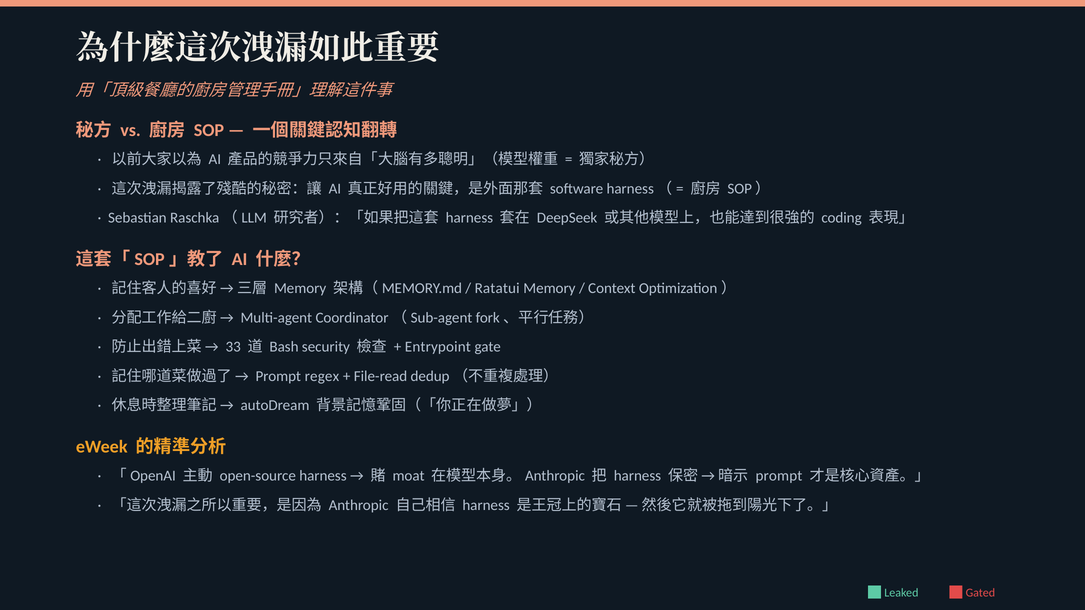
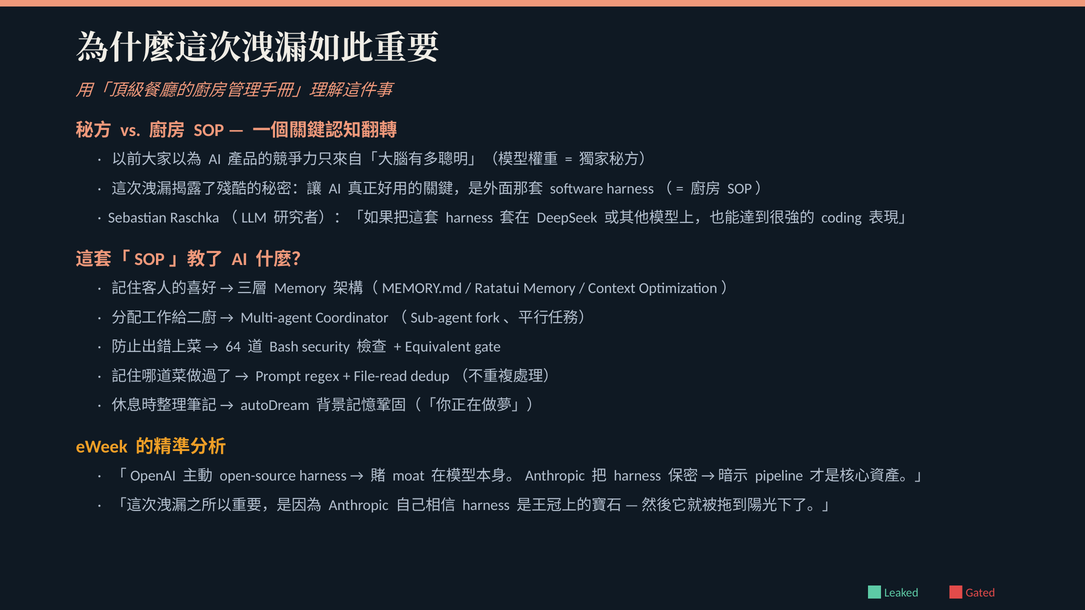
33: 33 -> 64
Entrypoint: Entrypoint -> Equivalent
prompt at (779, 476): prompt -> pipeline
